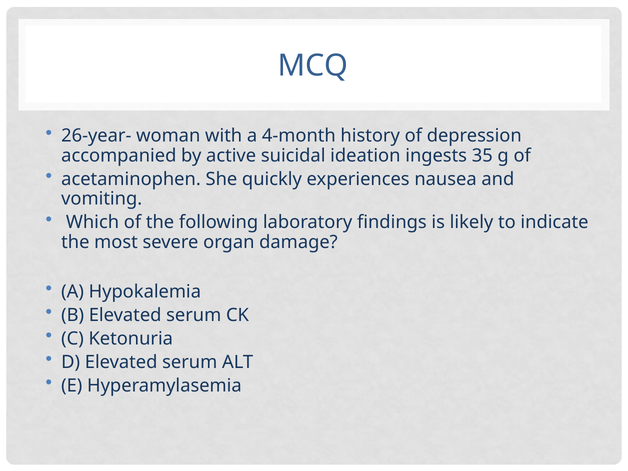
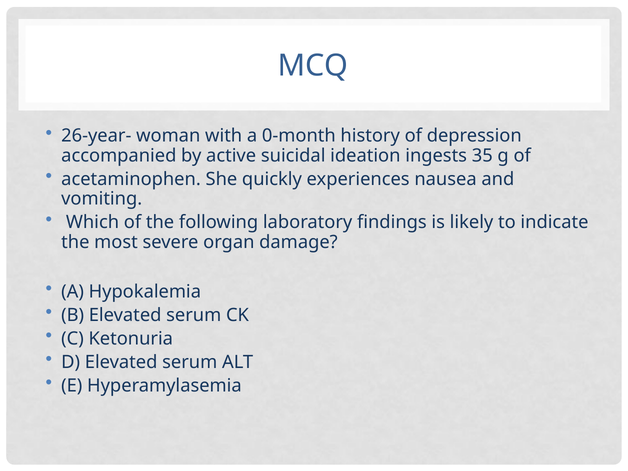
4-month: 4-month -> 0-month
